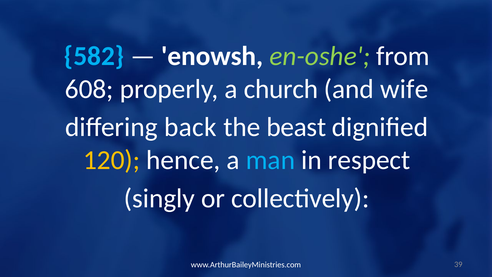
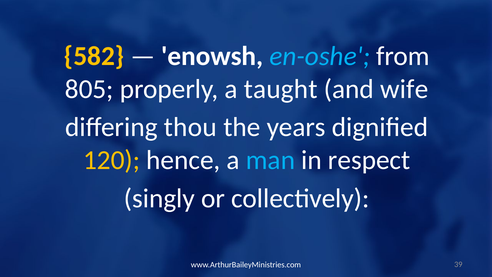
582 colour: light blue -> yellow
en-oshe colour: light green -> light blue
608: 608 -> 805
church: church -> taught
back: back -> thou
beast: beast -> years
